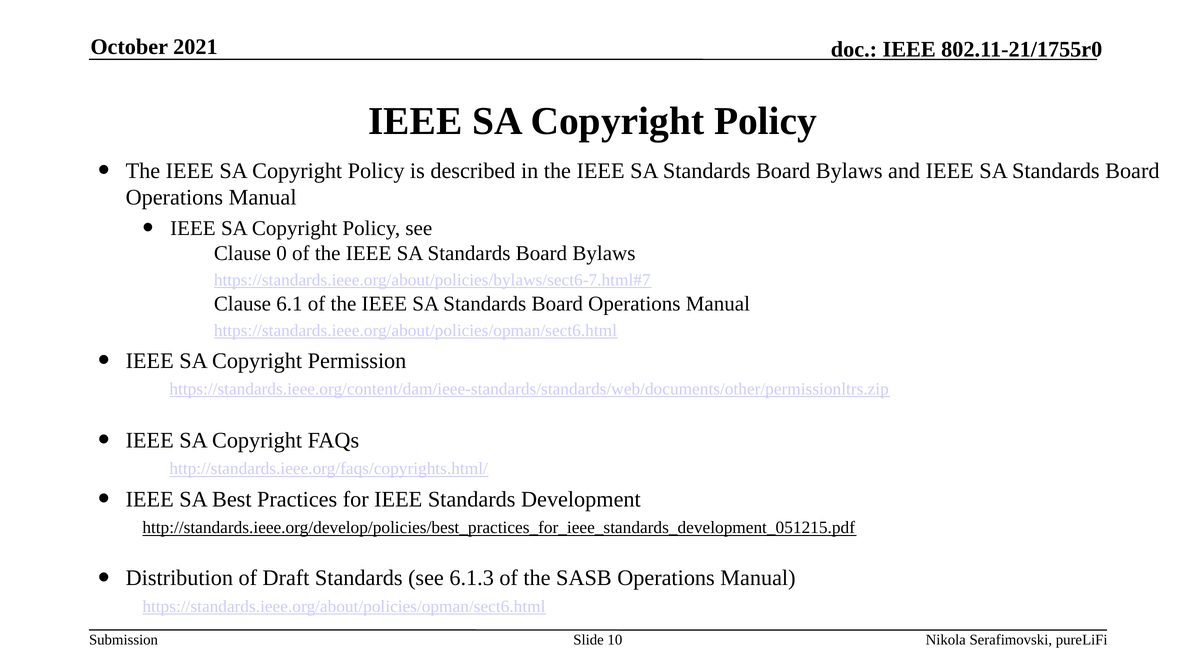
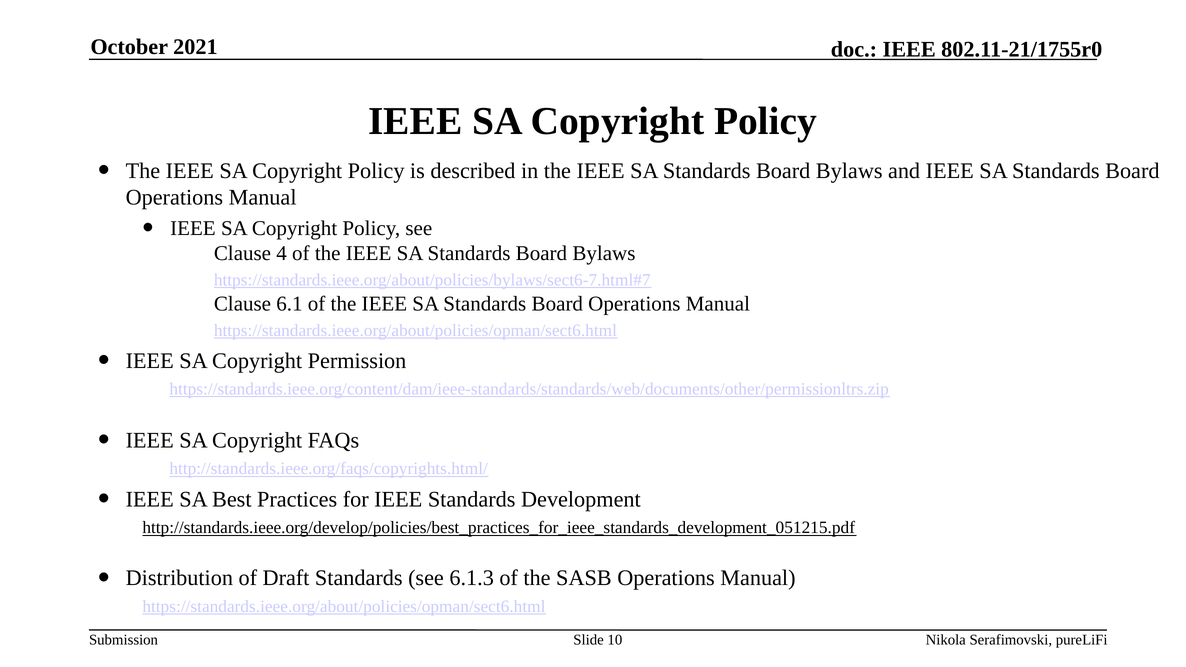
0: 0 -> 4
